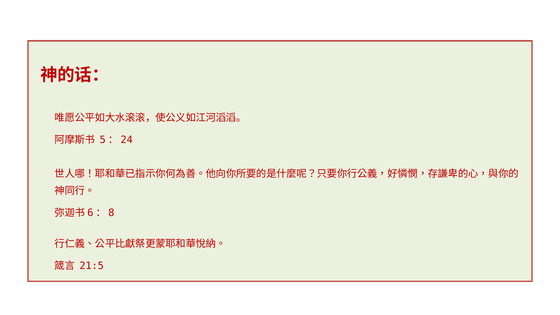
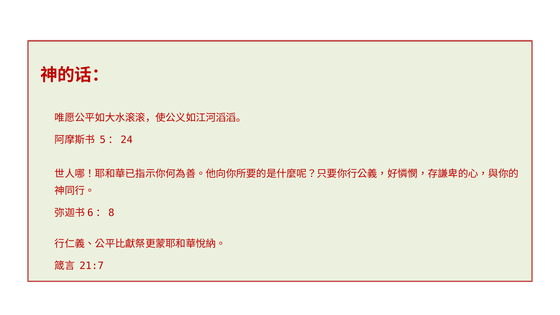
21:5: 21:5 -> 21:7
